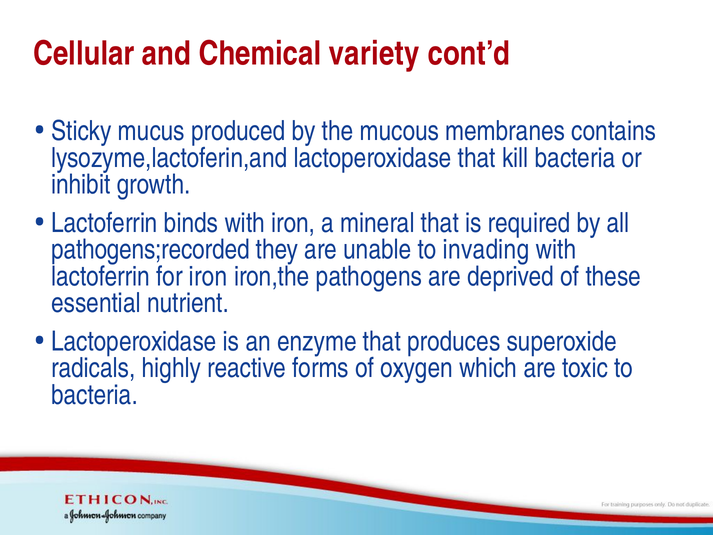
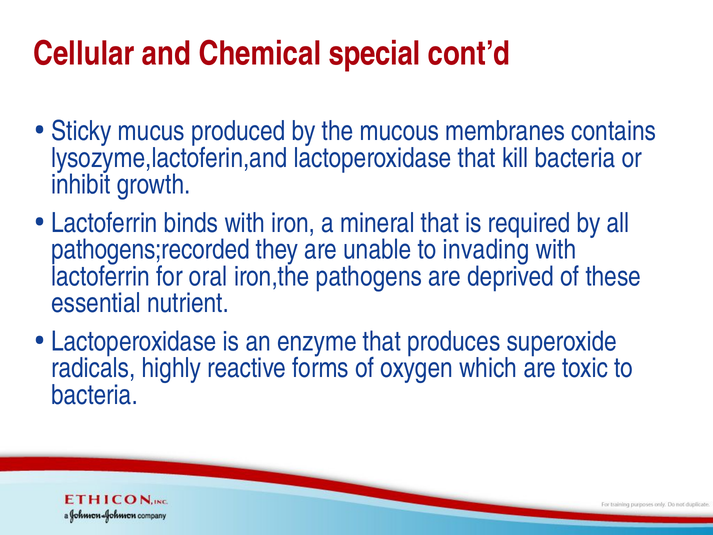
variety: variety -> special
for iron: iron -> oral
